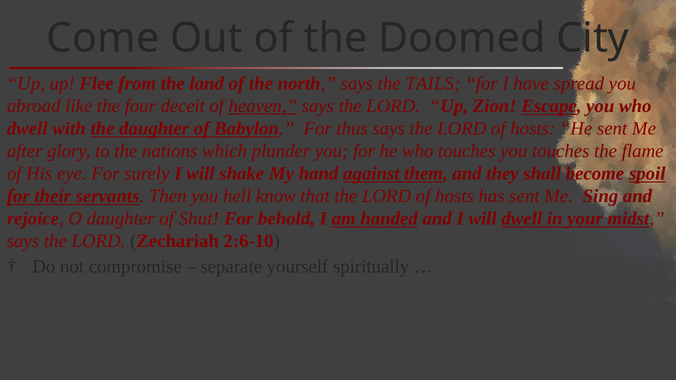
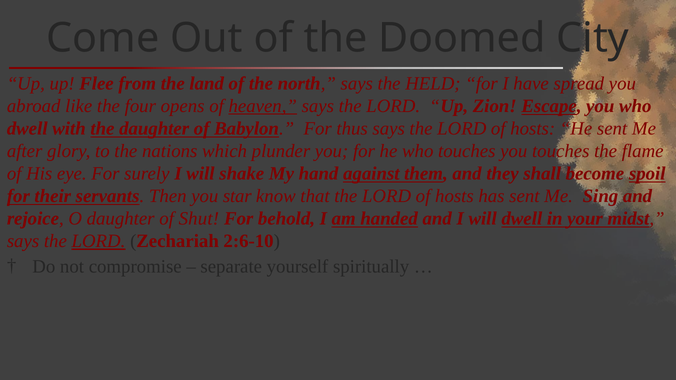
TAILS: TAILS -> HELD
deceit: deceit -> opens
hell: hell -> star
LORD at (98, 241) underline: none -> present
